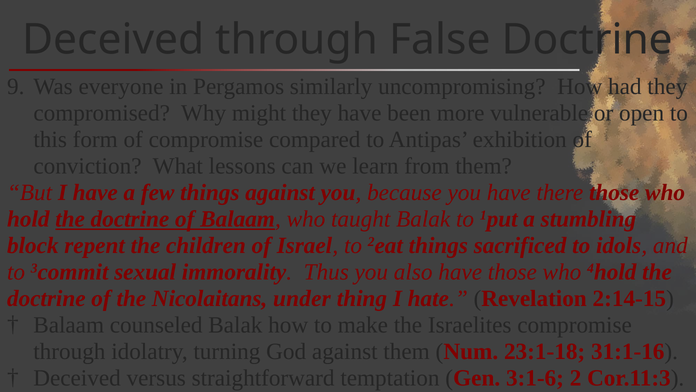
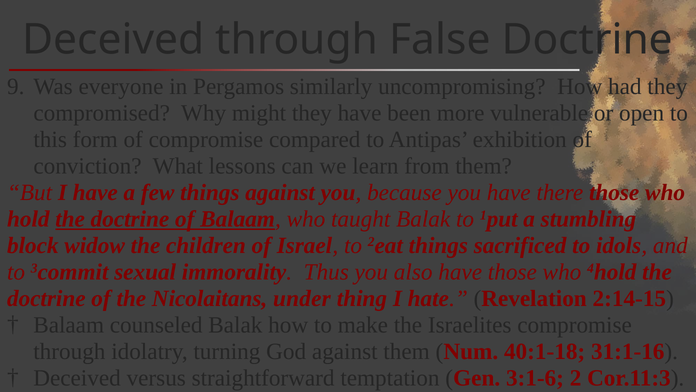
repent: repent -> widow
23:1-18: 23:1-18 -> 40:1-18
